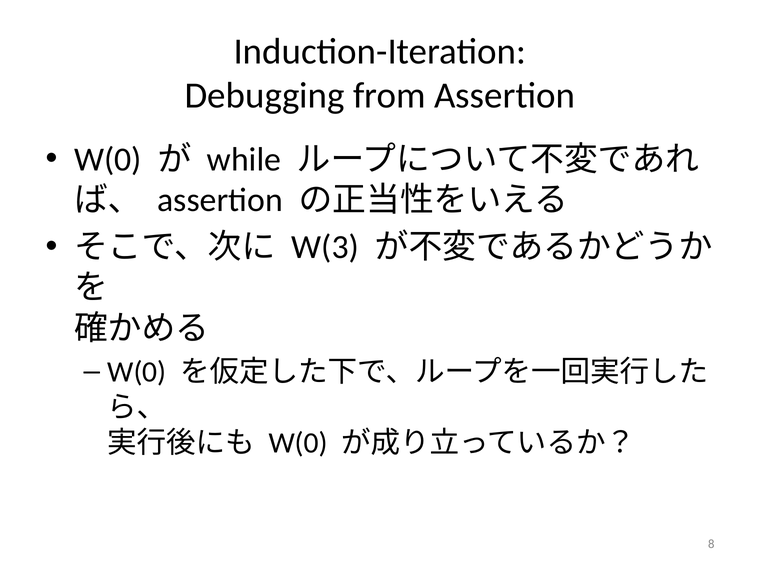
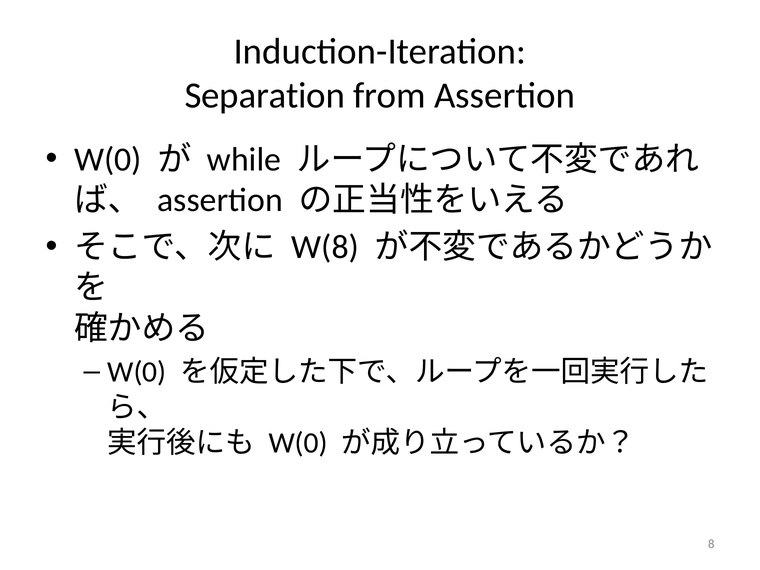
Debugging: Debugging -> Separation
W(3: W(3 -> W(8
